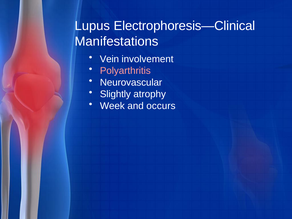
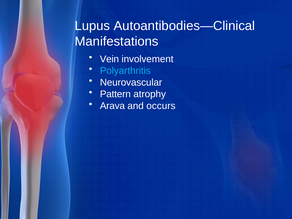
Electrophoresis—Clinical: Electrophoresis—Clinical -> Autoantibodies—Clinical
Polyarthritis colour: pink -> light blue
Slightly: Slightly -> Pattern
Week: Week -> Arava
